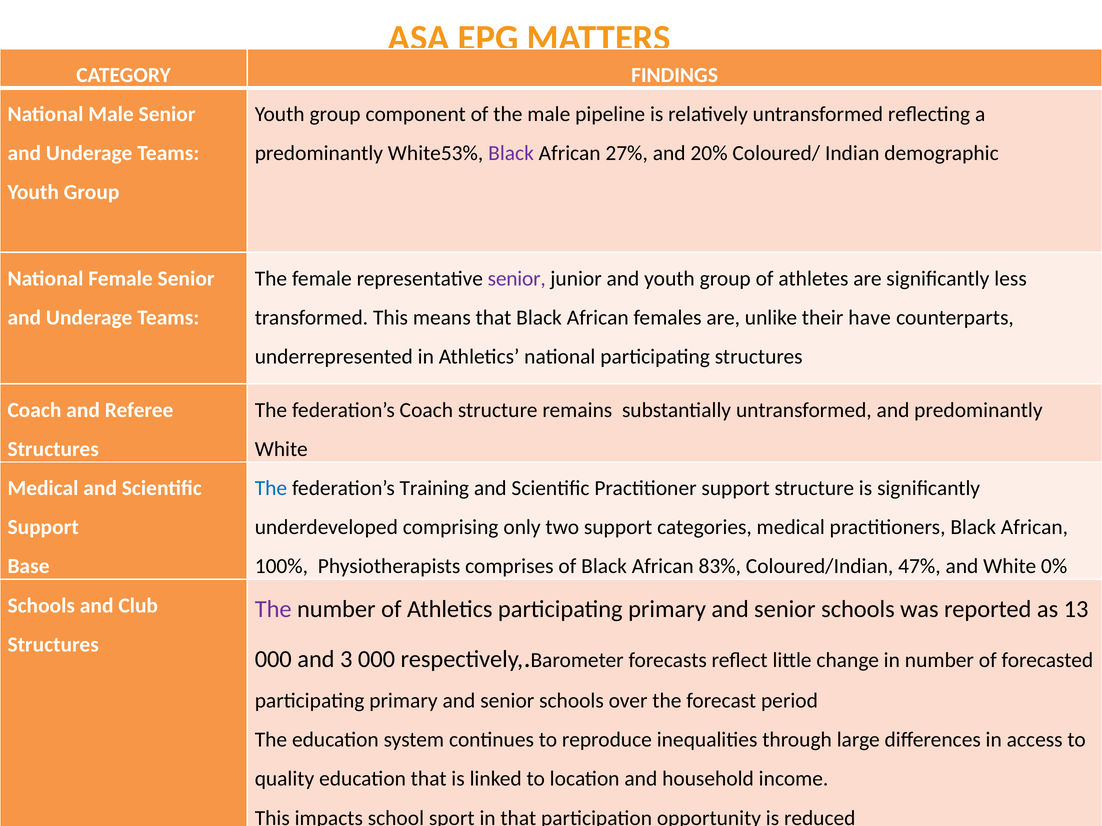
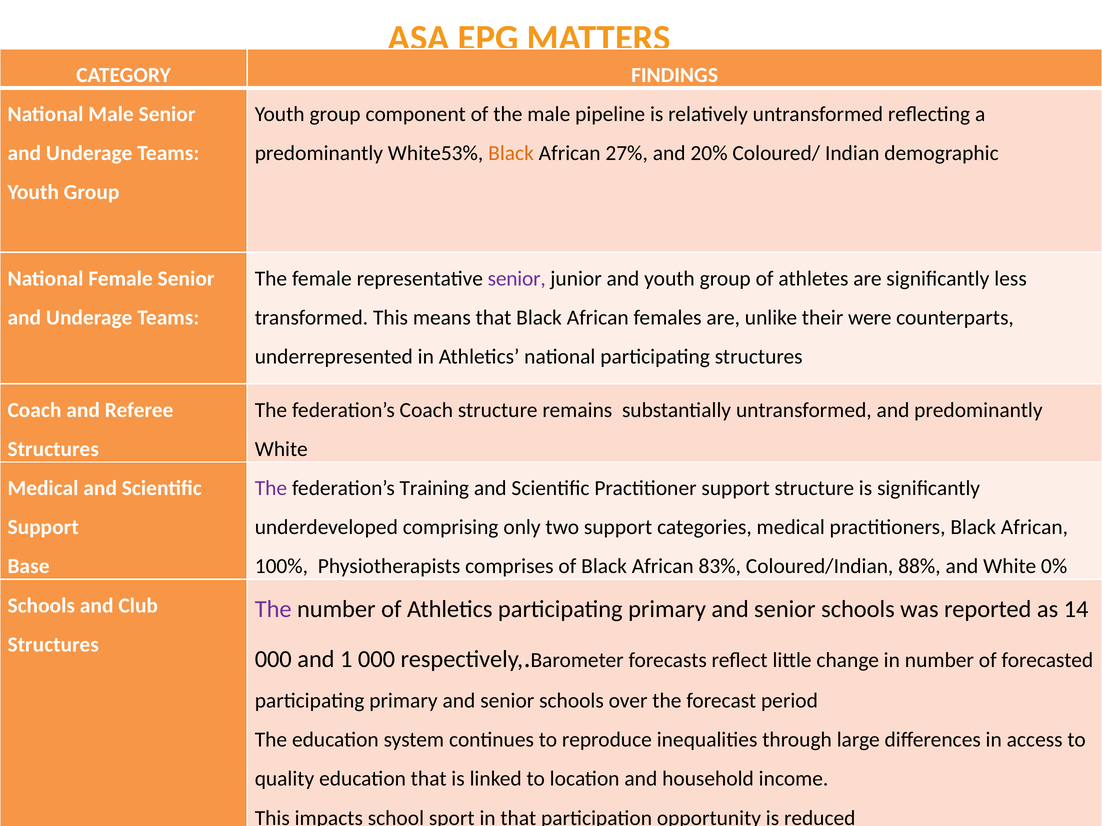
Black at (511, 153) colour: purple -> orange
have: have -> were
The at (271, 489) colour: blue -> purple
47%: 47% -> 88%
13: 13 -> 14
3: 3 -> 1
